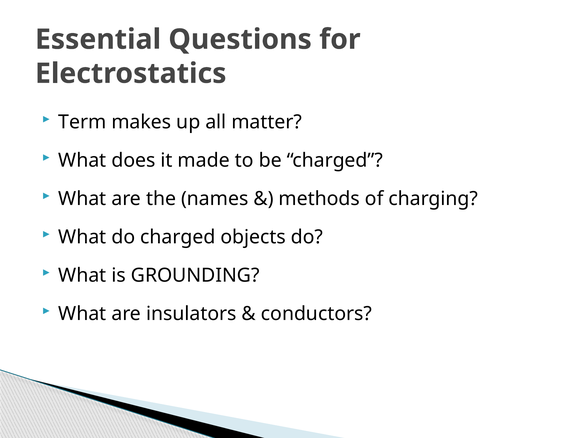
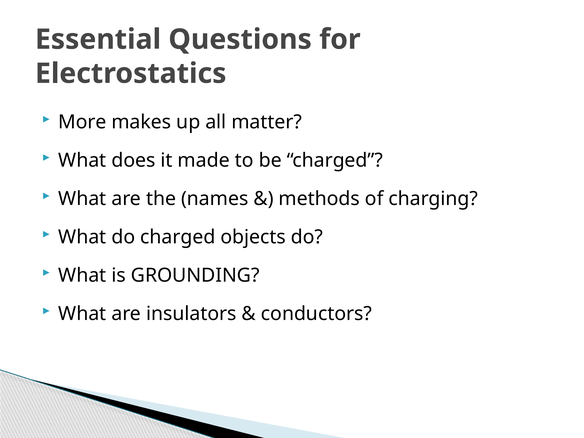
Term: Term -> More
